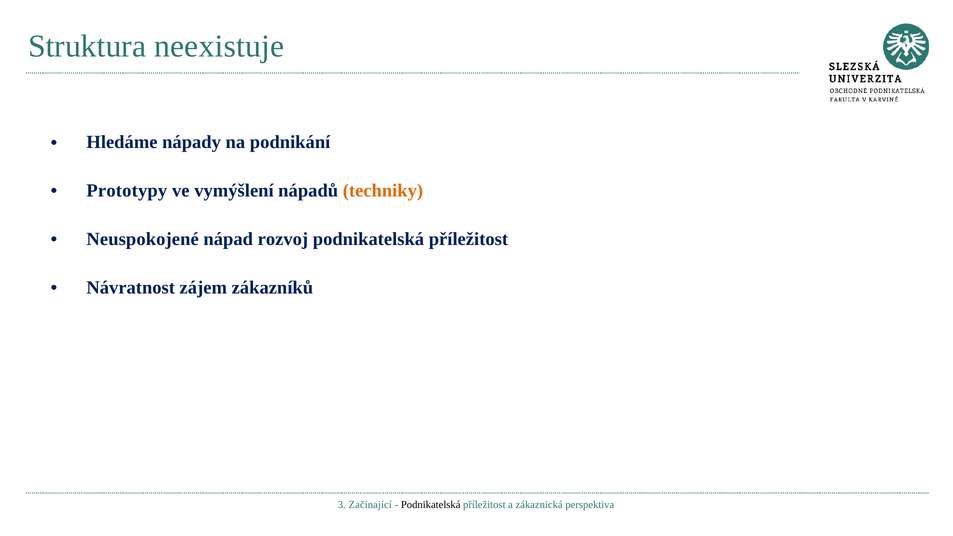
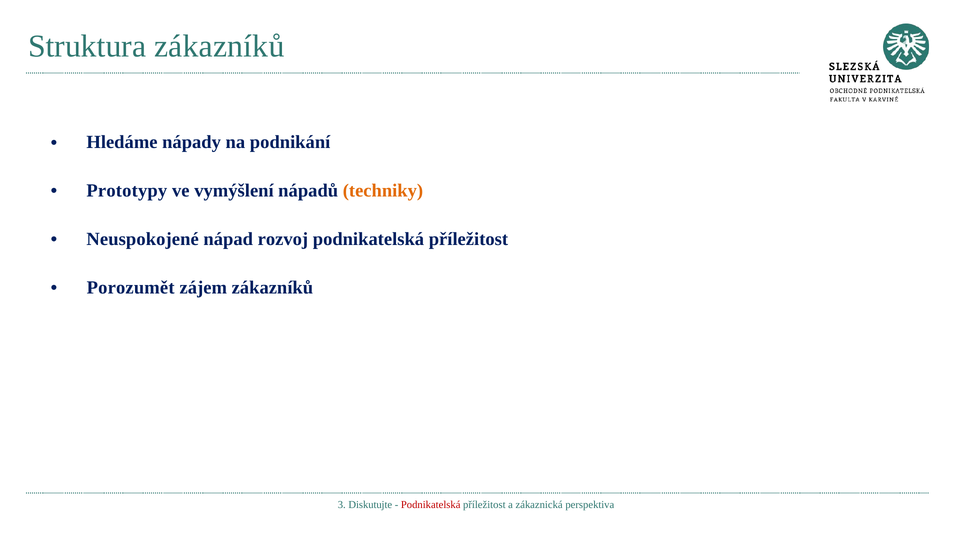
Struktura neexistuje: neexistuje -> zákazníků
Návratnost: Návratnost -> Porozumět
Začínající: Začínající -> Diskutujte
Podnikatelská at (431, 505) colour: black -> red
